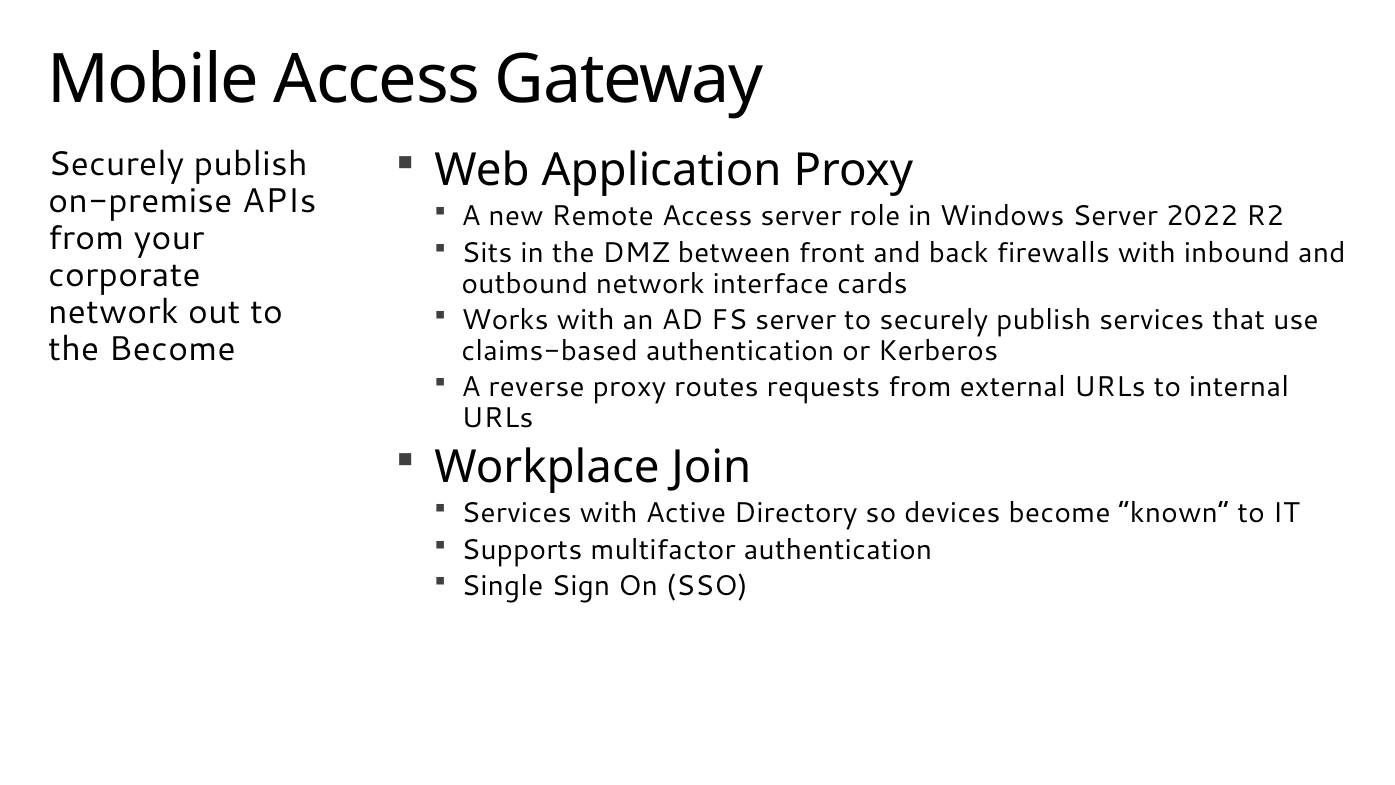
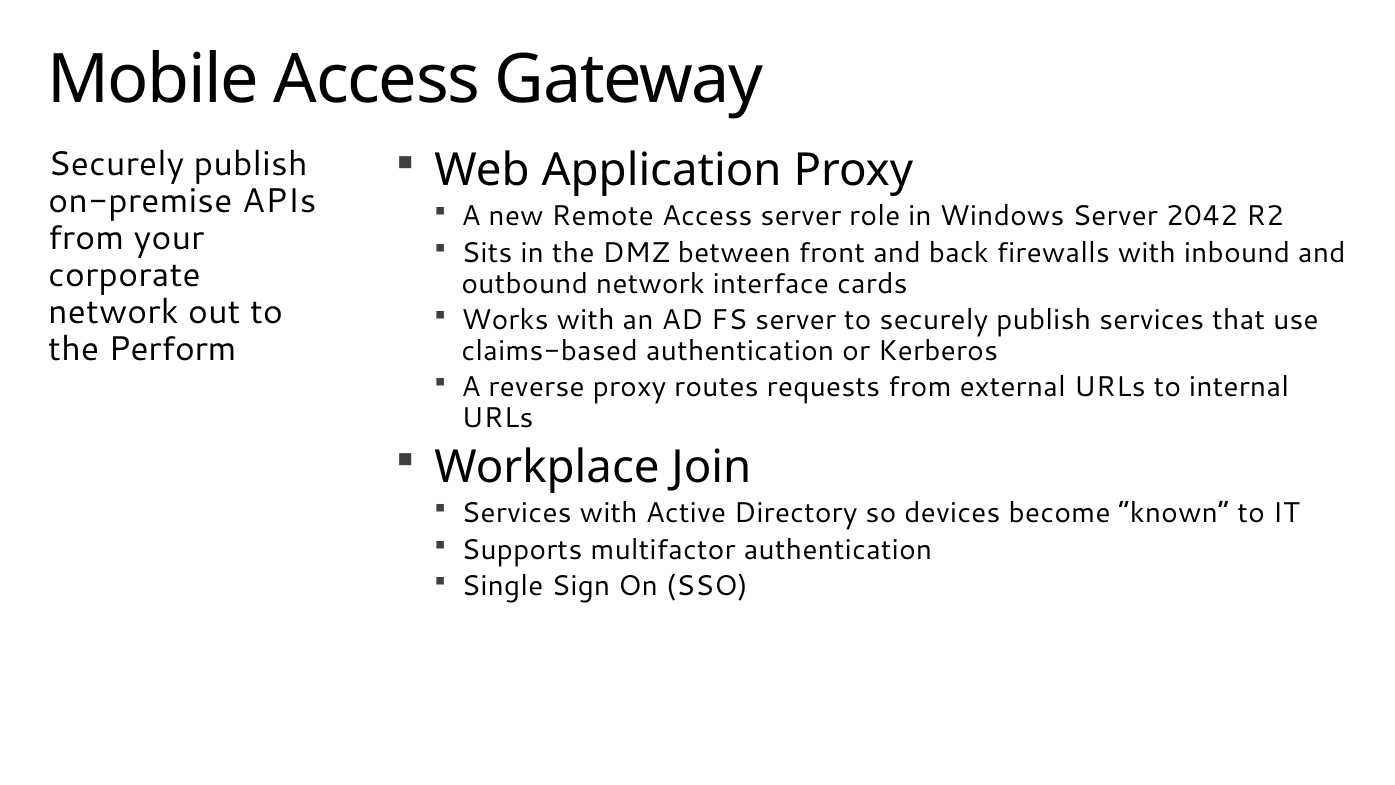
2022: 2022 -> 2042
the Become: Become -> Perform
